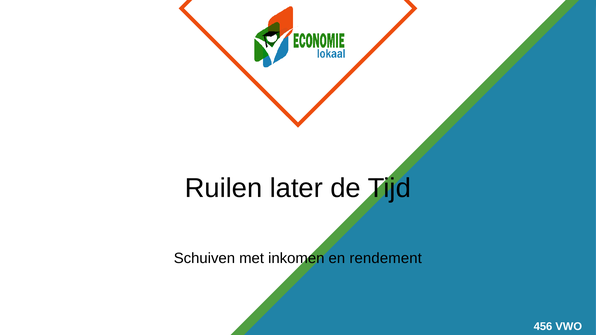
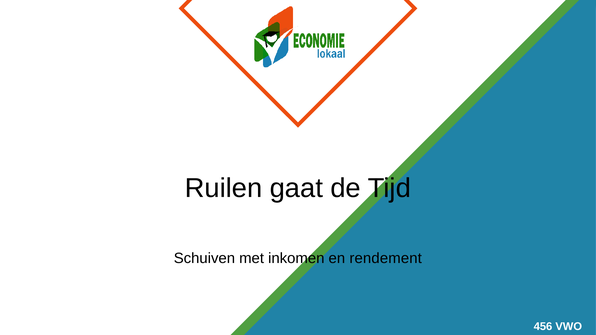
later: later -> gaat
